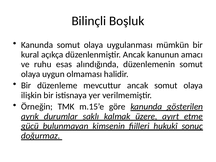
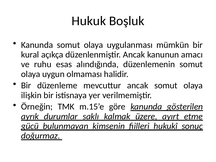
Bilinçli: Bilinçli -> Hukuk
